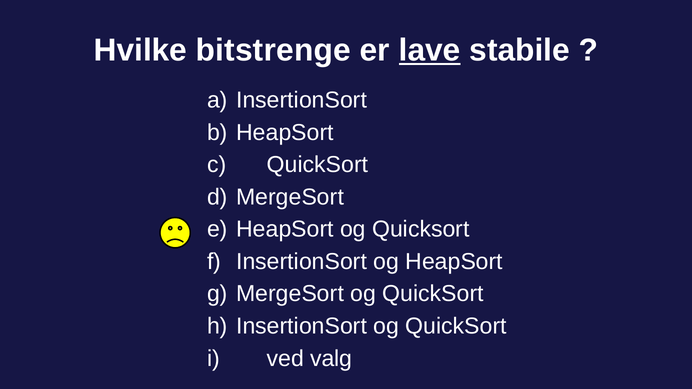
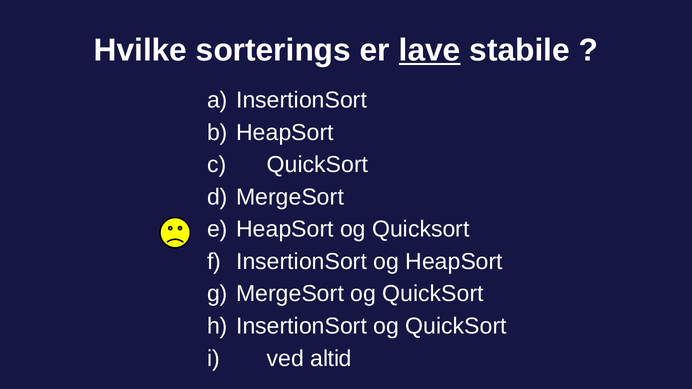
bitstrenge: bitstrenge -> sorterings
valg: valg -> altid
